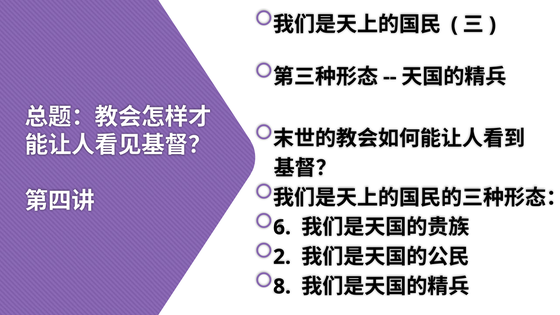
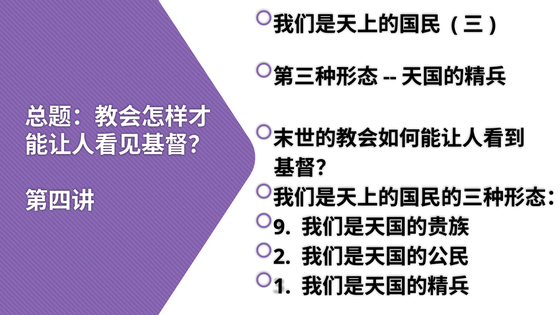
6: 6 -> 9
8: 8 -> 1
